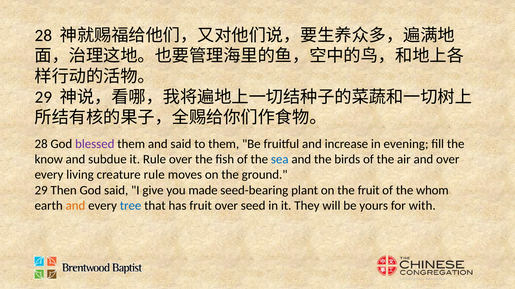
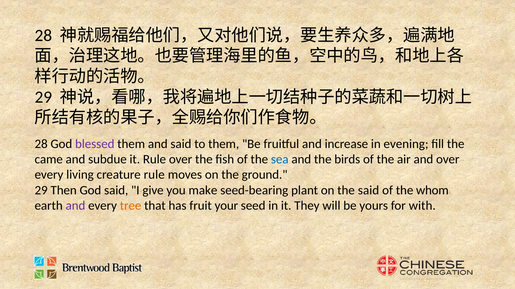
know: know -> came
made: made -> make
the fruit: fruit -> said
and at (75, 206) colour: orange -> purple
tree colour: blue -> orange
fruit over: over -> your
